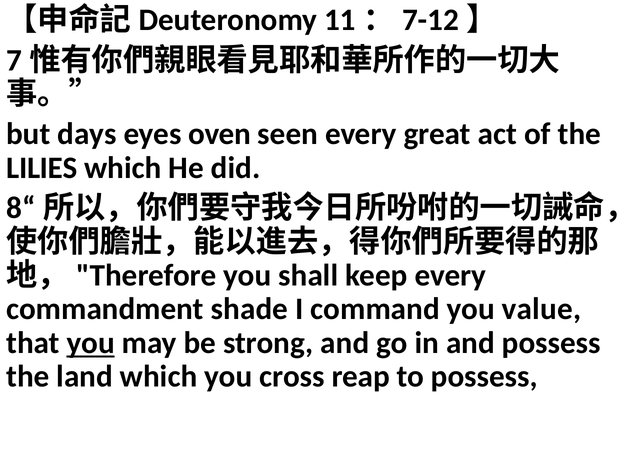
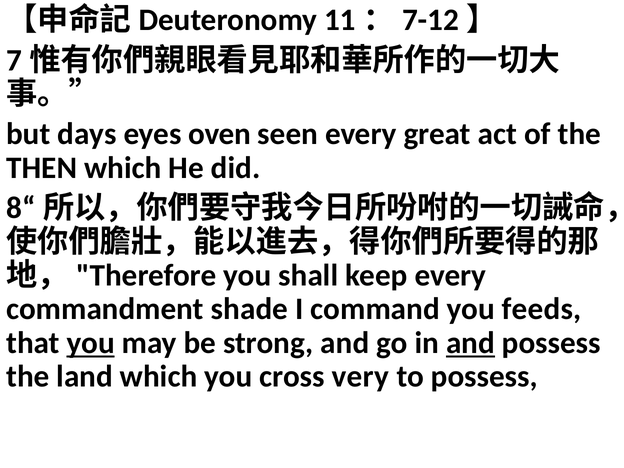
LILIES: LILIES -> THEN
value: value -> feeds
and at (470, 343) underline: none -> present
reap: reap -> very
